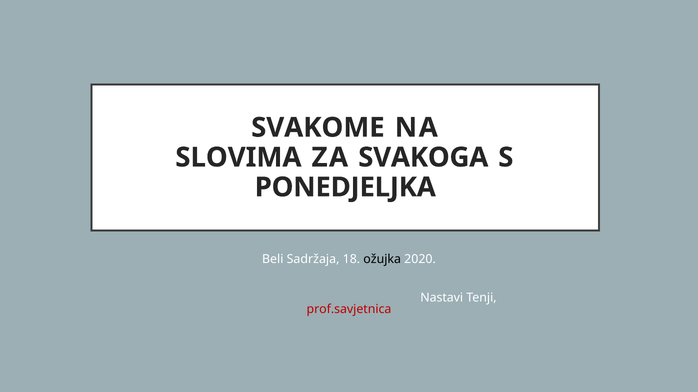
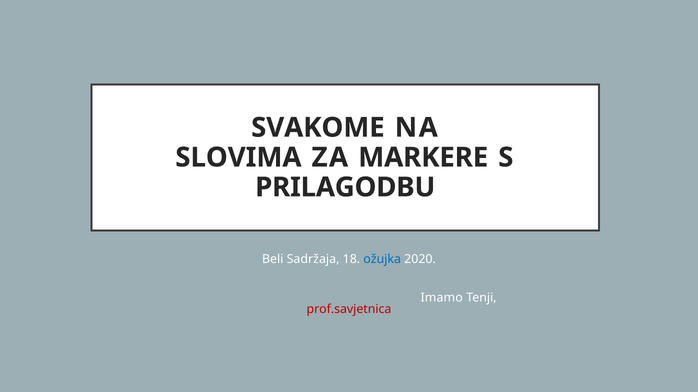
SVAKOGA: SVAKOGA -> MARKERE
PONEDJELJKA: PONEDJELJKA -> PRILAGODBU
ožujka colour: black -> blue
Nastavi: Nastavi -> Imamo
